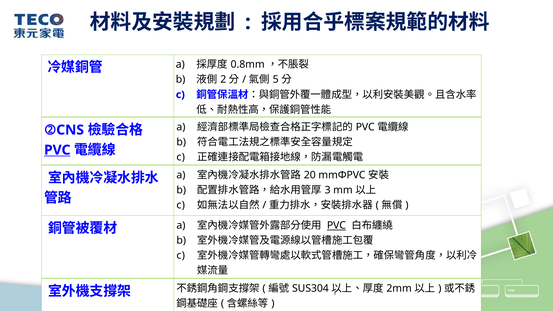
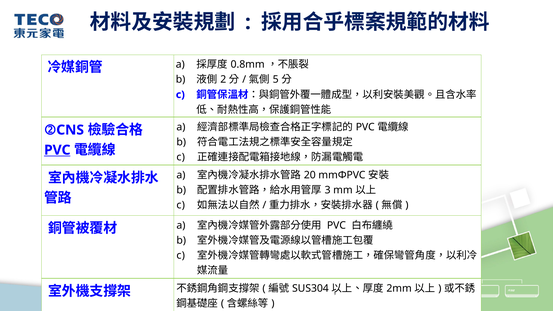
PVC at (336, 226) underline: present -> none
